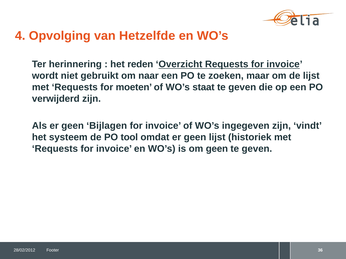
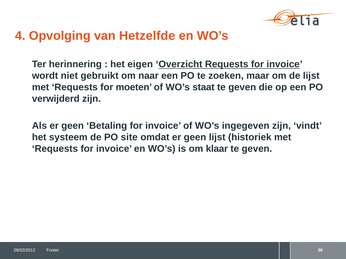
reden: reden -> eigen
Bijlagen: Bijlagen -> Betaling
tool: tool -> site
om geen: geen -> klaar
